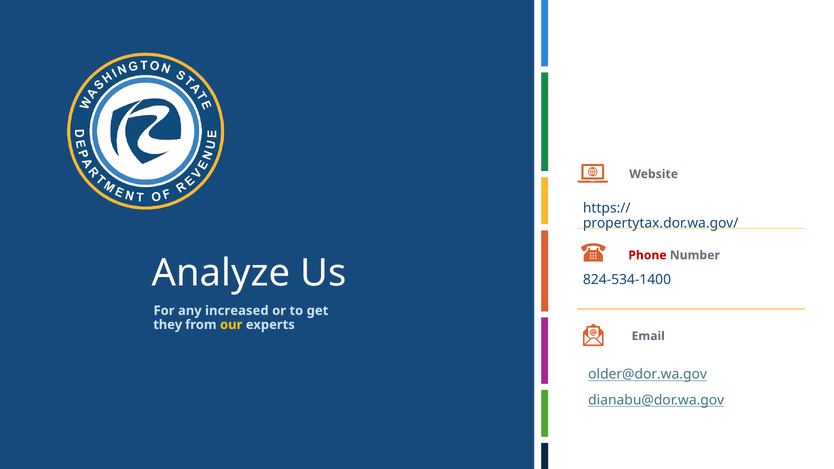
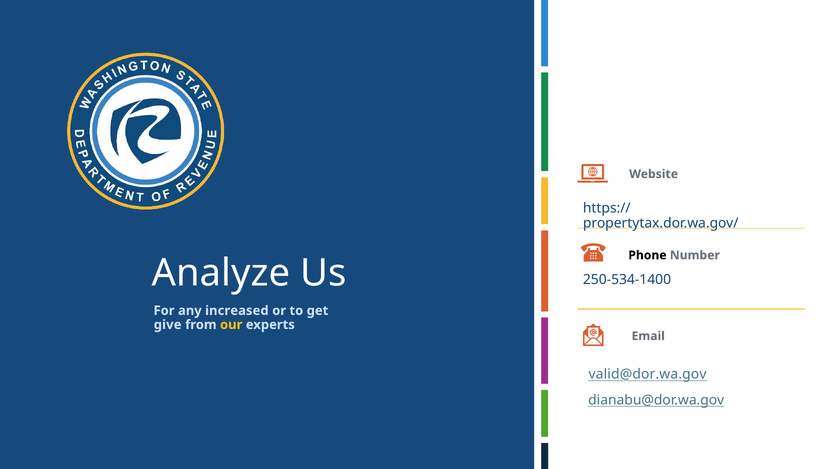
Phone colour: red -> black
824-534-1400: 824-534-1400 -> 250-534-1400
they: they -> give
older@dor.wa.gov: older@dor.wa.gov -> valid@dor.wa.gov
